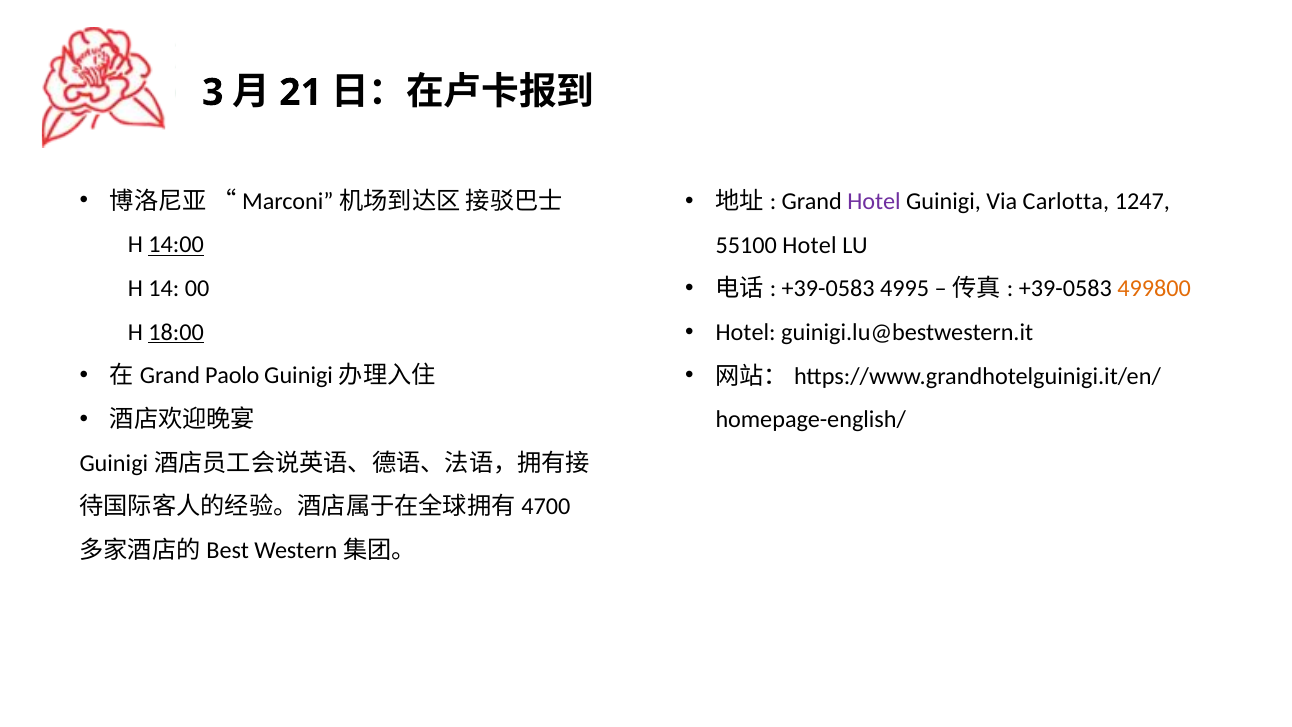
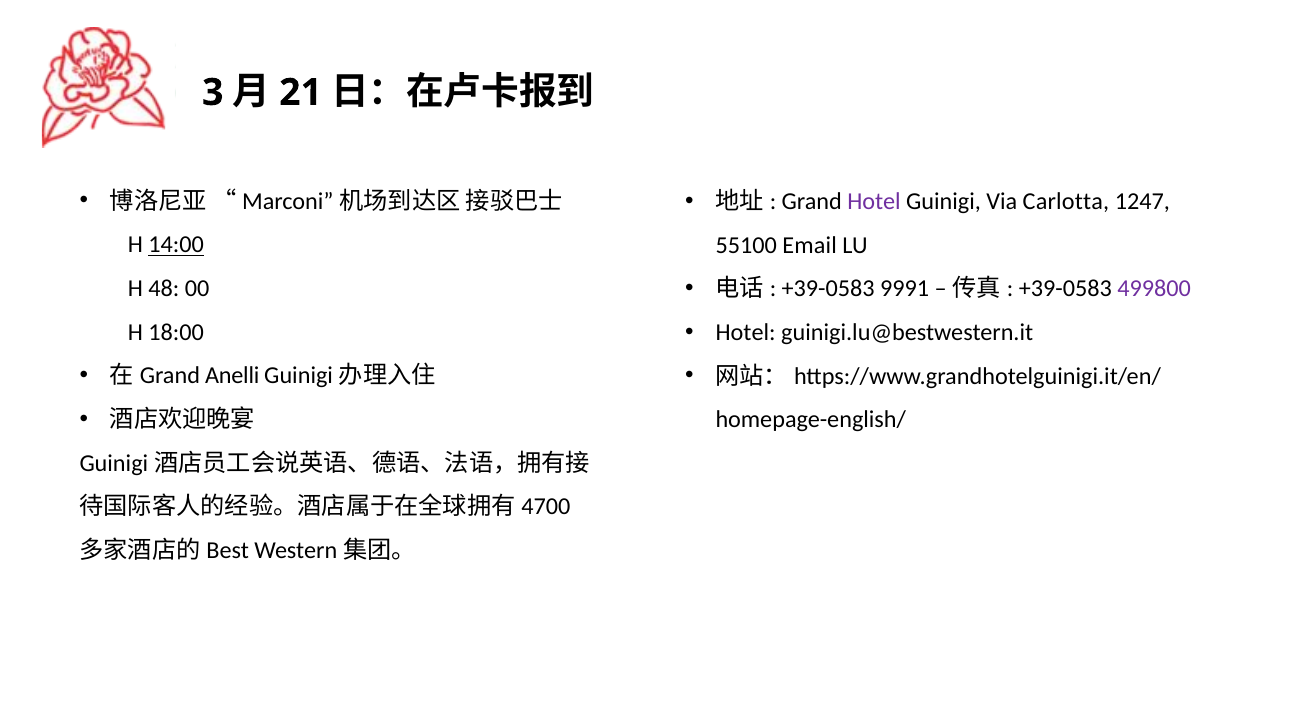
55100 Hotel: Hotel -> Email
4995: 4995 -> 9991
499800 colour: orange -> purple
14: 14 -> 48
18:00 underline: present -> none
Paolo: Paolo -> Anelli
